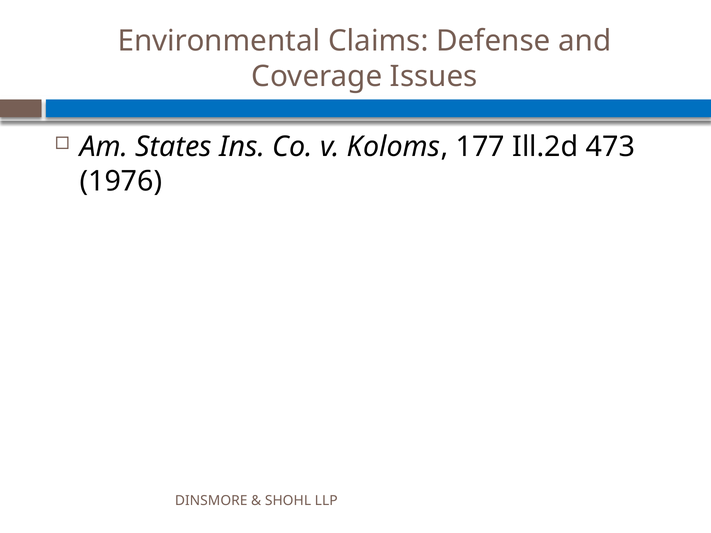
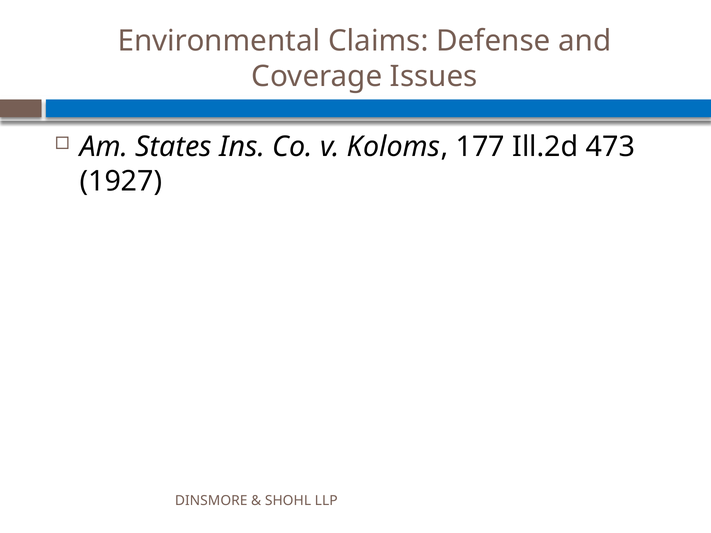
1976: 1976 -> 1927
